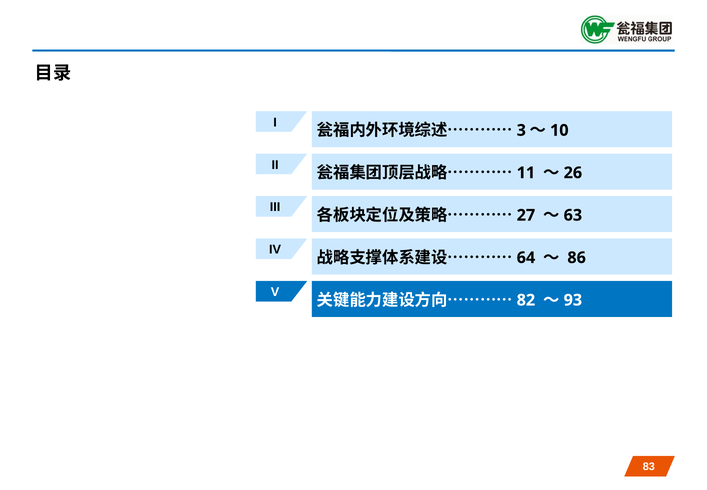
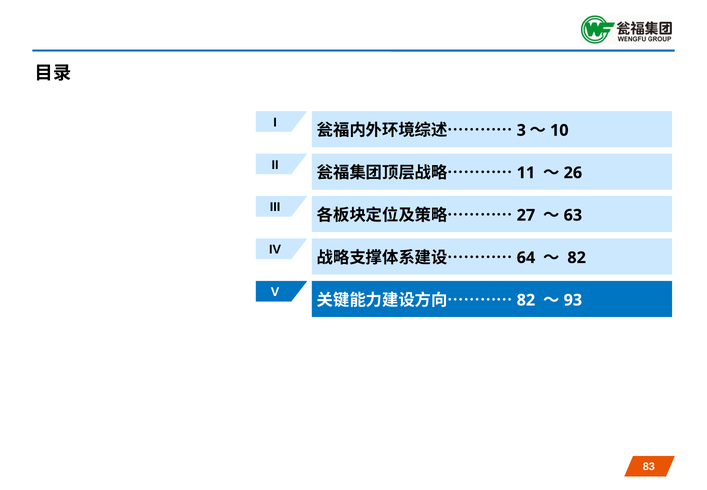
86 at (577, 257): 86 -> 82
